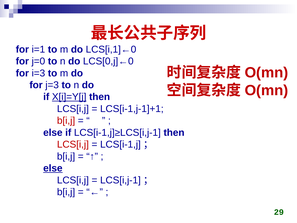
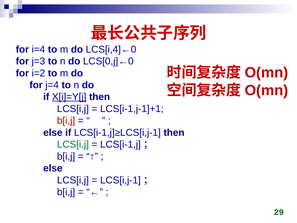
i=1: i=1 -> i=4
LCS[i,1]←0: LCS[i,1]←0 -> LCS[i,4]←0
j=0: j=0 -> j=3
i=3: i=3 -> i=2
j=3: j=3 -> j=4
LCS[i,j at (73, 144) colour: red -> green
else at (53, 168) underline: present -> none
